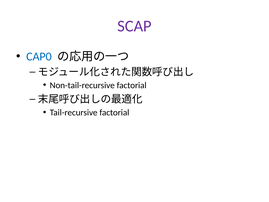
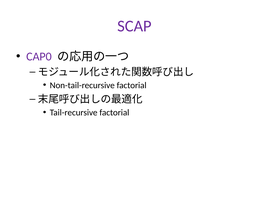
CAP0 colour: blue -> purple
